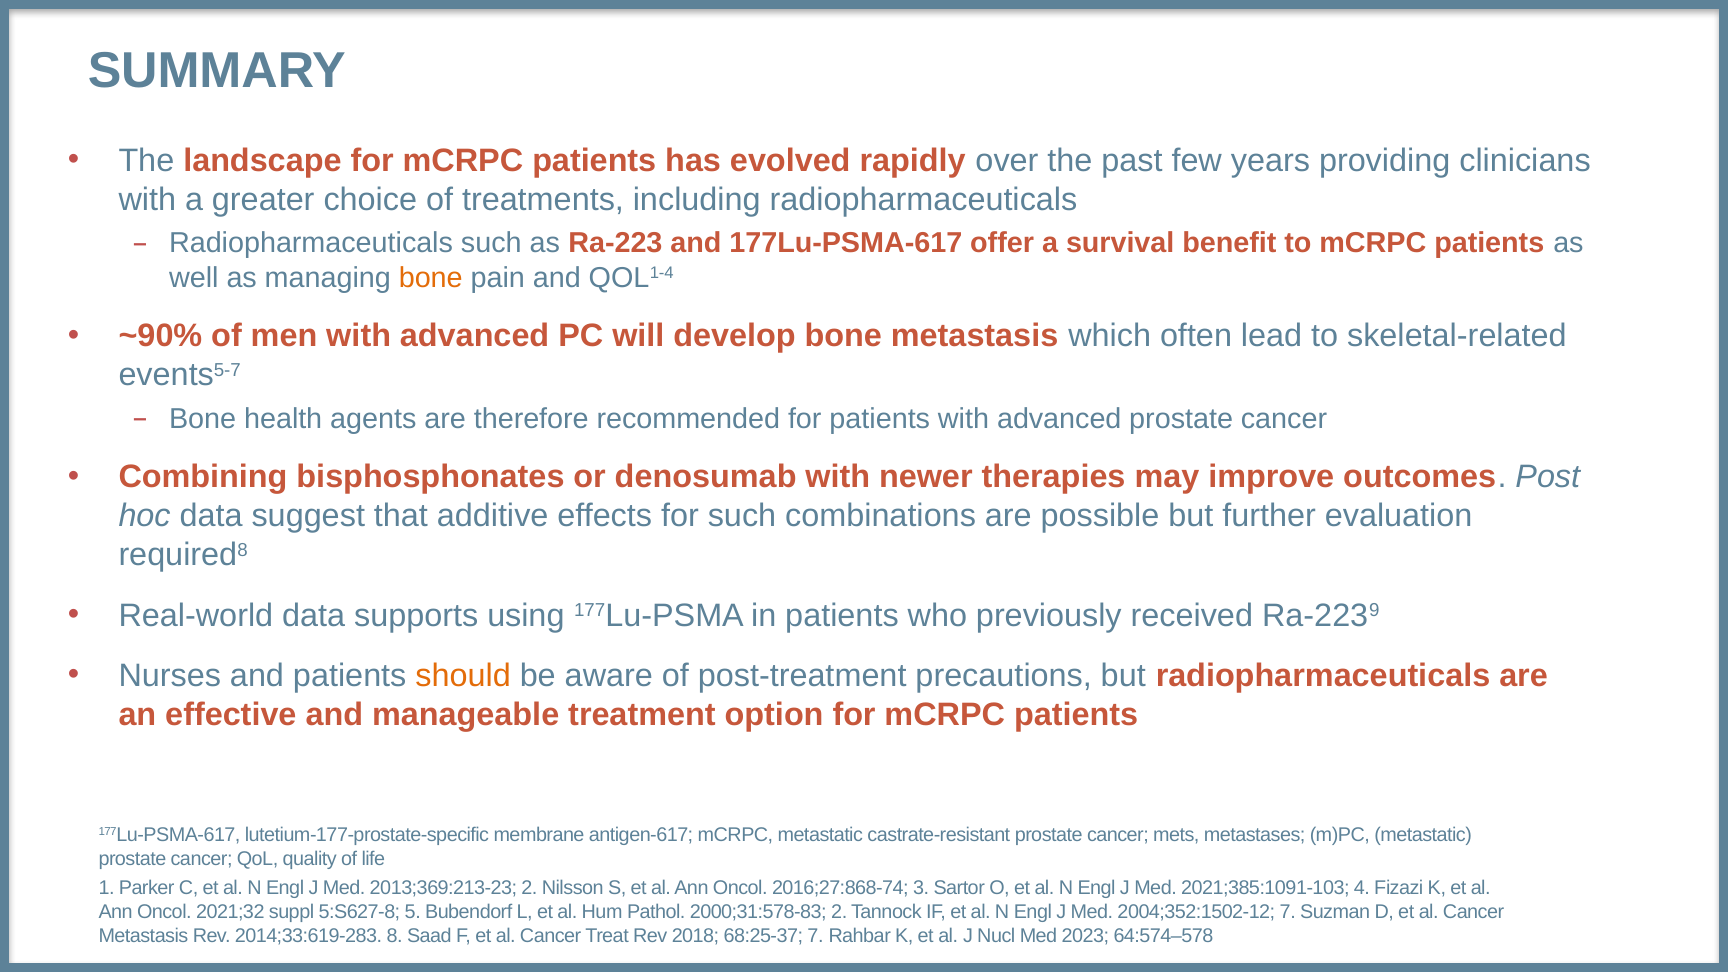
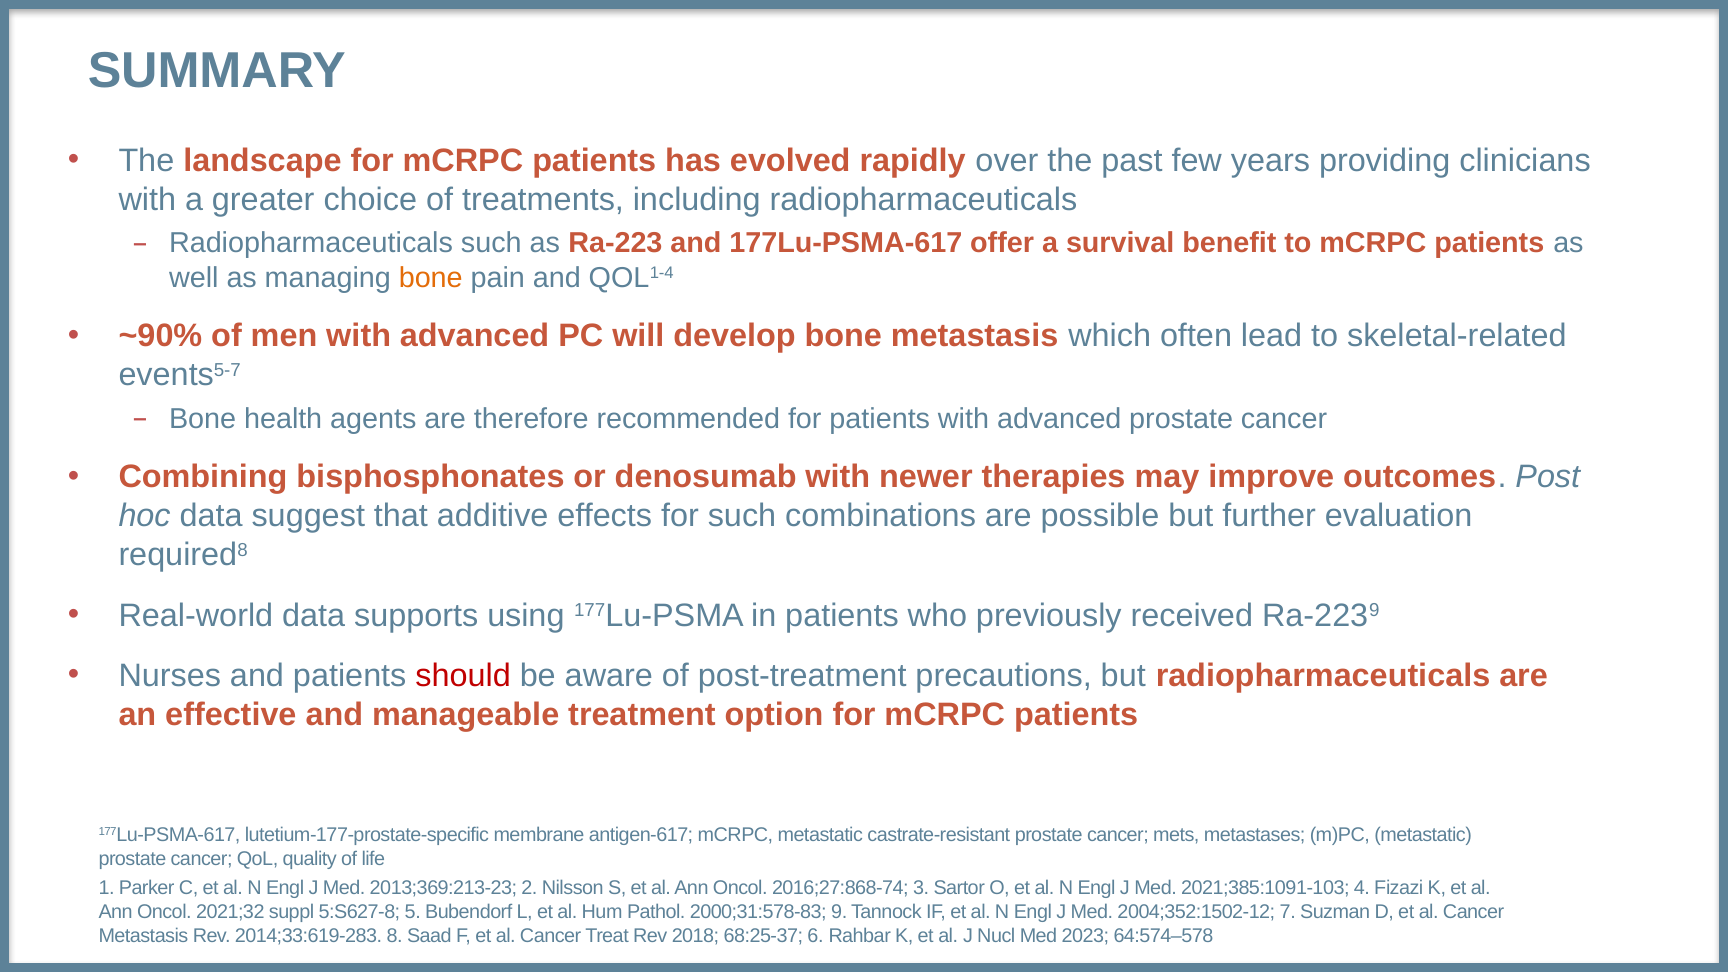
should colour: orange -> red
2000;31:578-83 2: 2 -> 9
68:25-37 7: 7 -> 6
